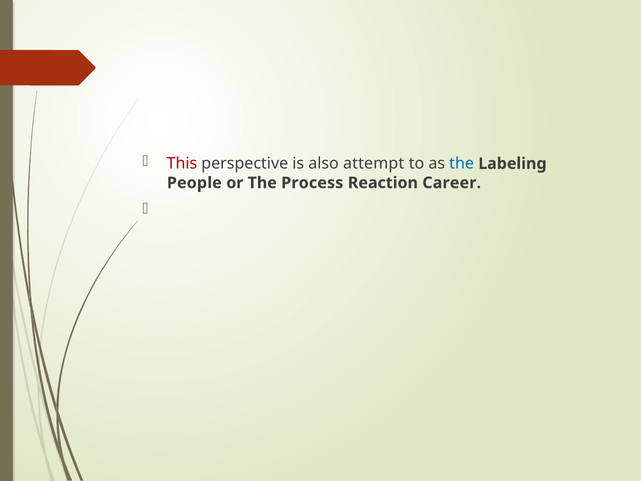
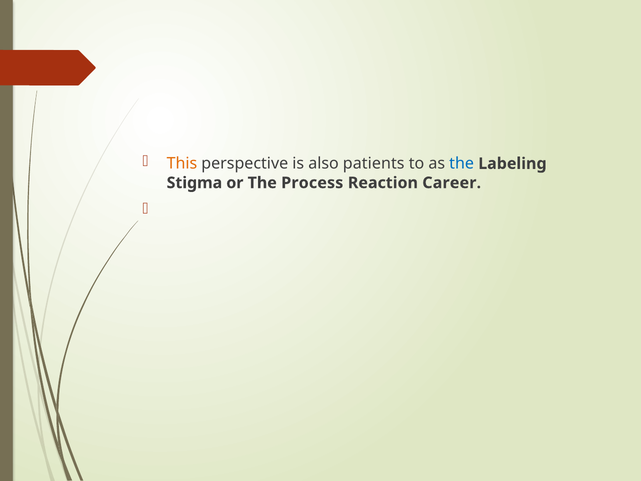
This colour: red -> orange
attempt: attempt -> patients
People: People -> Stigma
